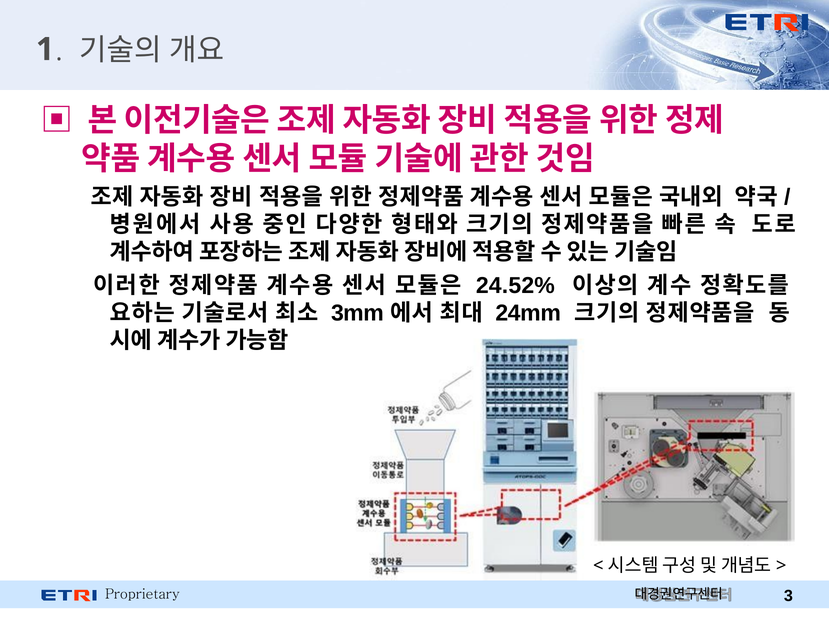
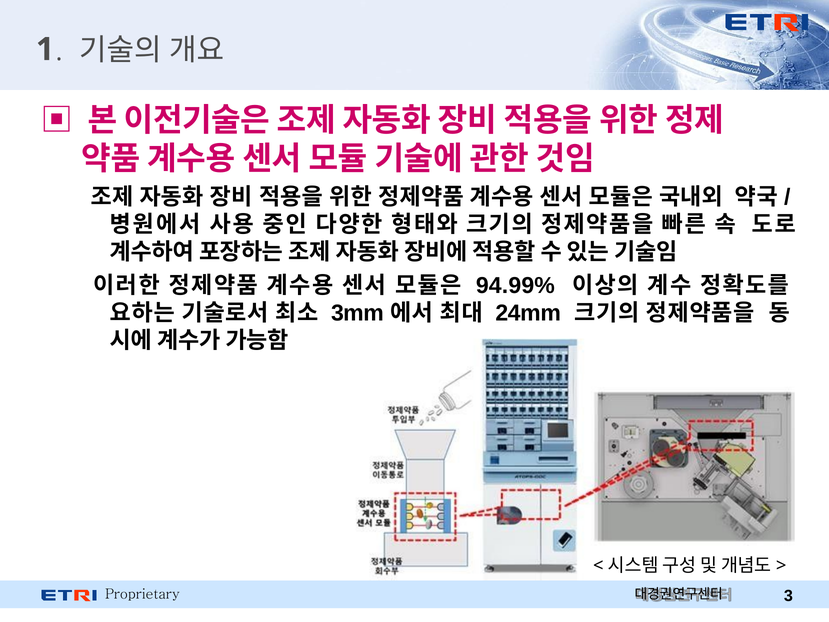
24.52%: 24.52% -> 94.99%
